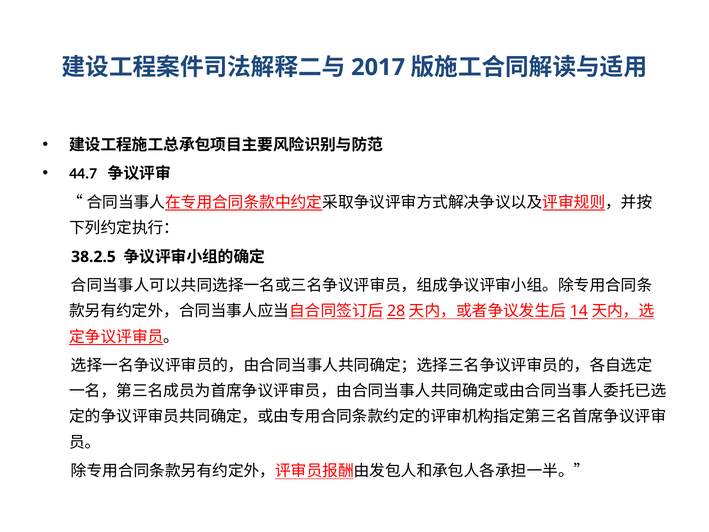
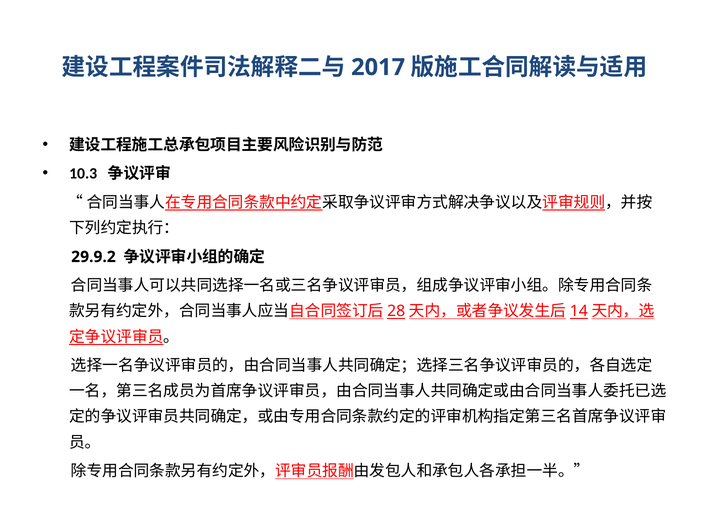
44.7: 44.7 -> 10.3
38.2.5: 38.2.5 -> 29.9.2
